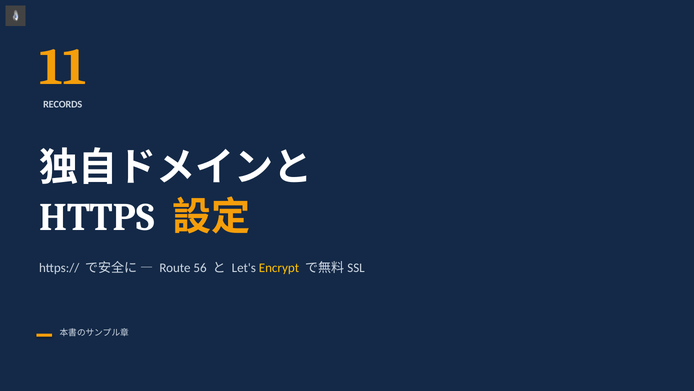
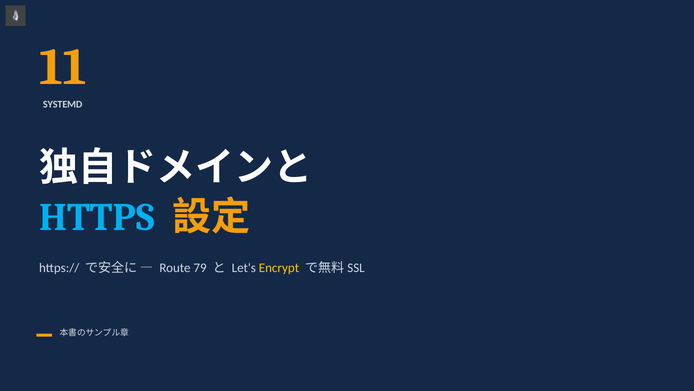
RECORDS: RECORDS -> SYSTEMD
HTTPS colour: white -> light blue
56: 56 -> 79
